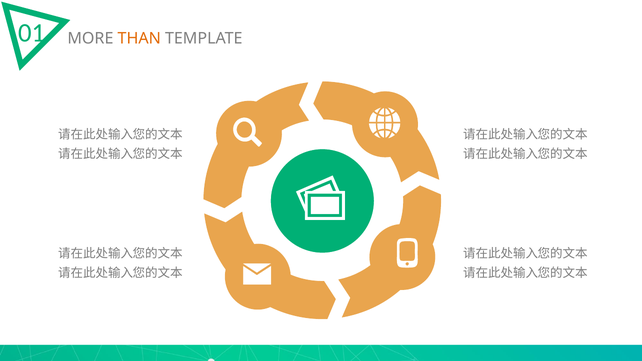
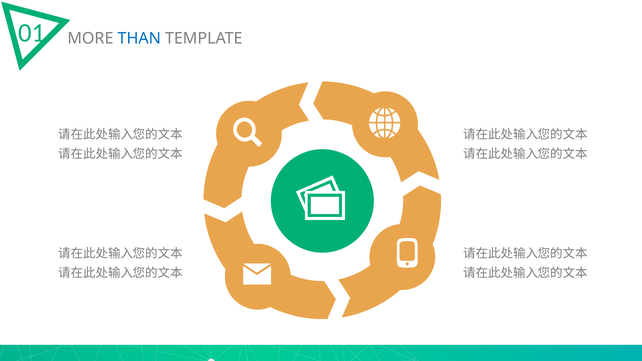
THAN colour: orange -> blue
